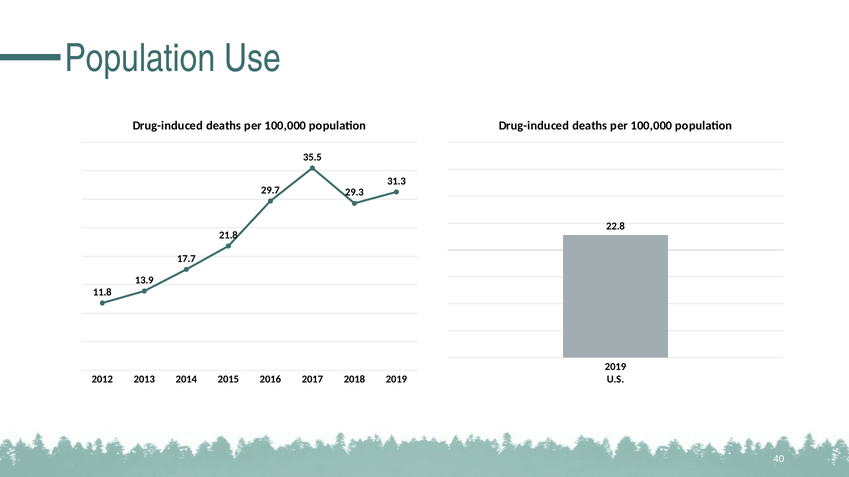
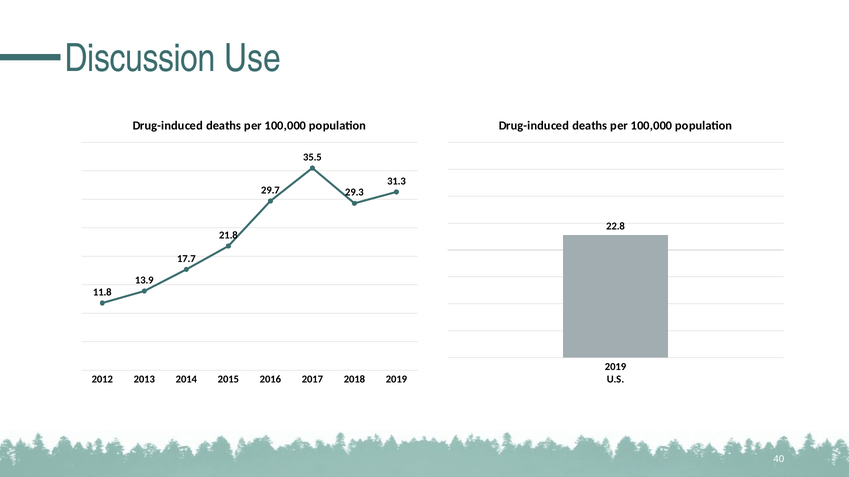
Population at (140, 59): Population -> Discussion
